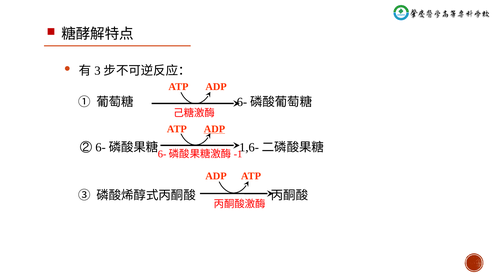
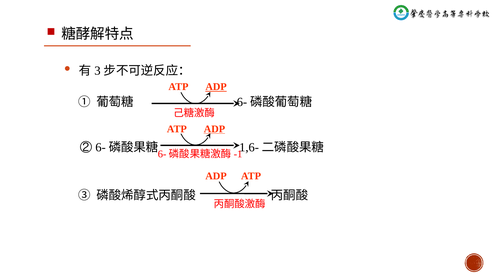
ADP at (216, 87) underline: none -> present
